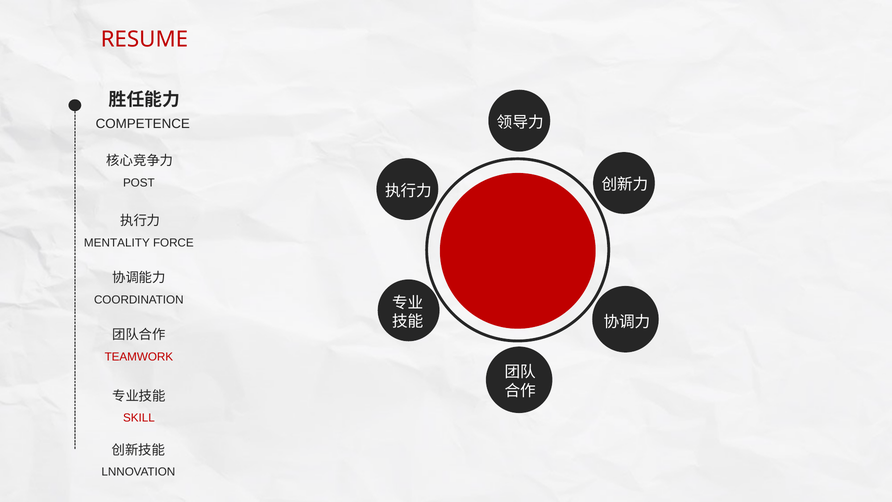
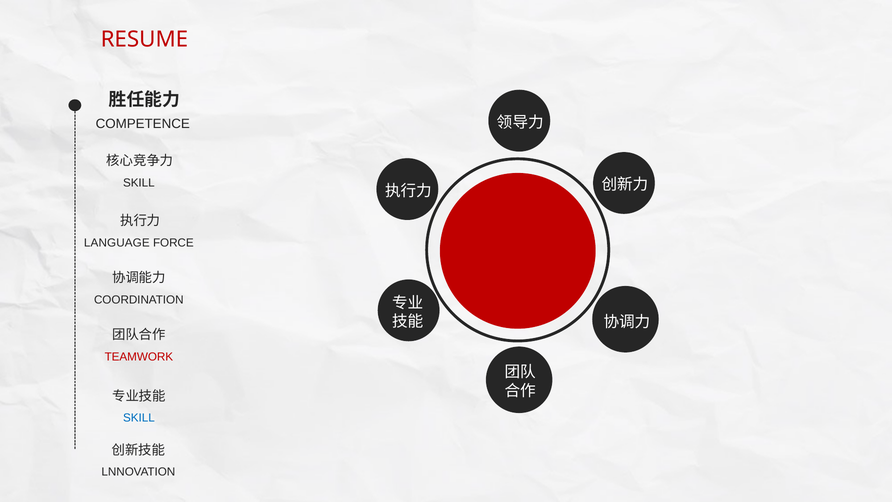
POST at (139, 183): POST -> SKILL
MENTALITY: MENTALITY -> LANGUAGE
SKILL at (139, 418) colour: red -> blue
